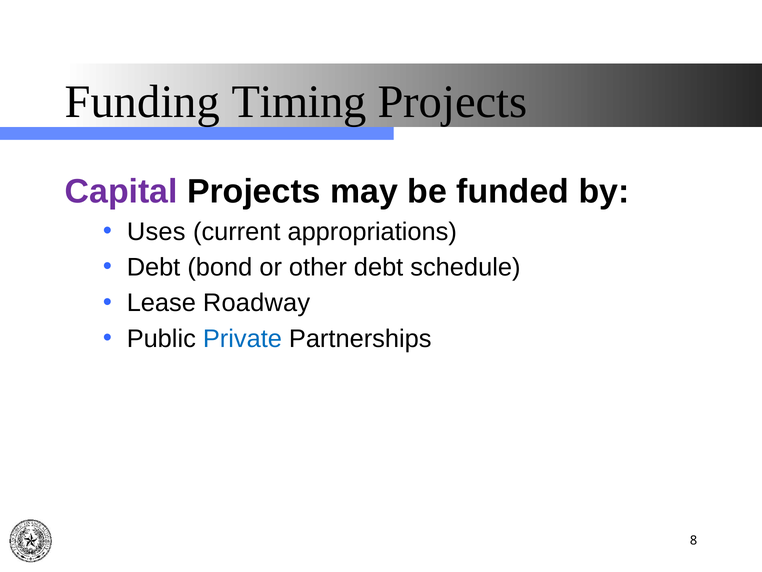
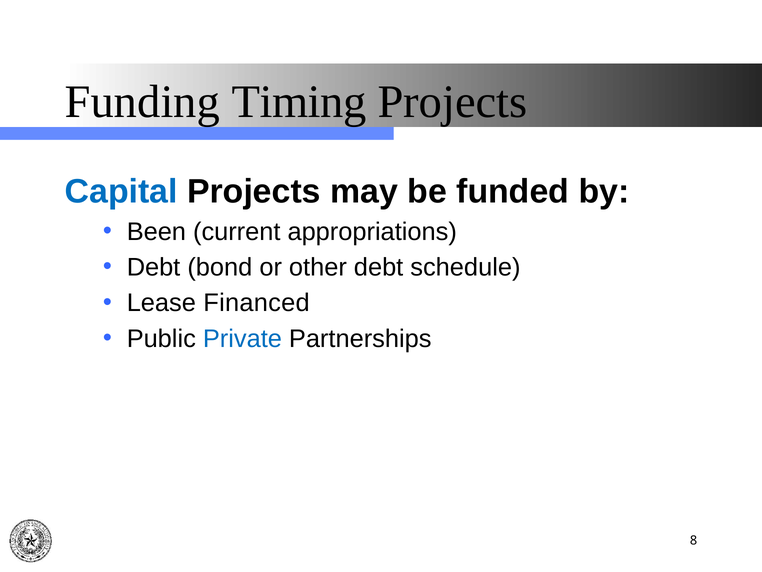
Capital colour: purple -> blue
Uses: Uses -> Been
Roadway: Roadway -> Financed
